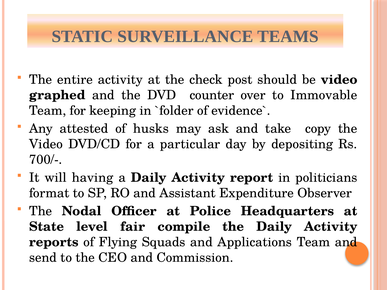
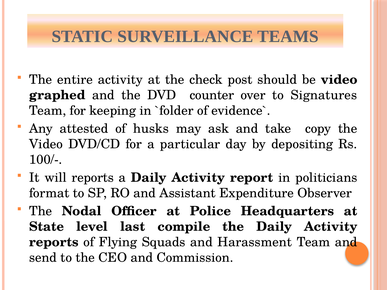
Immovable: Immovable -> Signatures
700/-: 700/- -> 100/-
will having: having -> reports
fair: fair -> last
Applications: Applications -> Harassment
